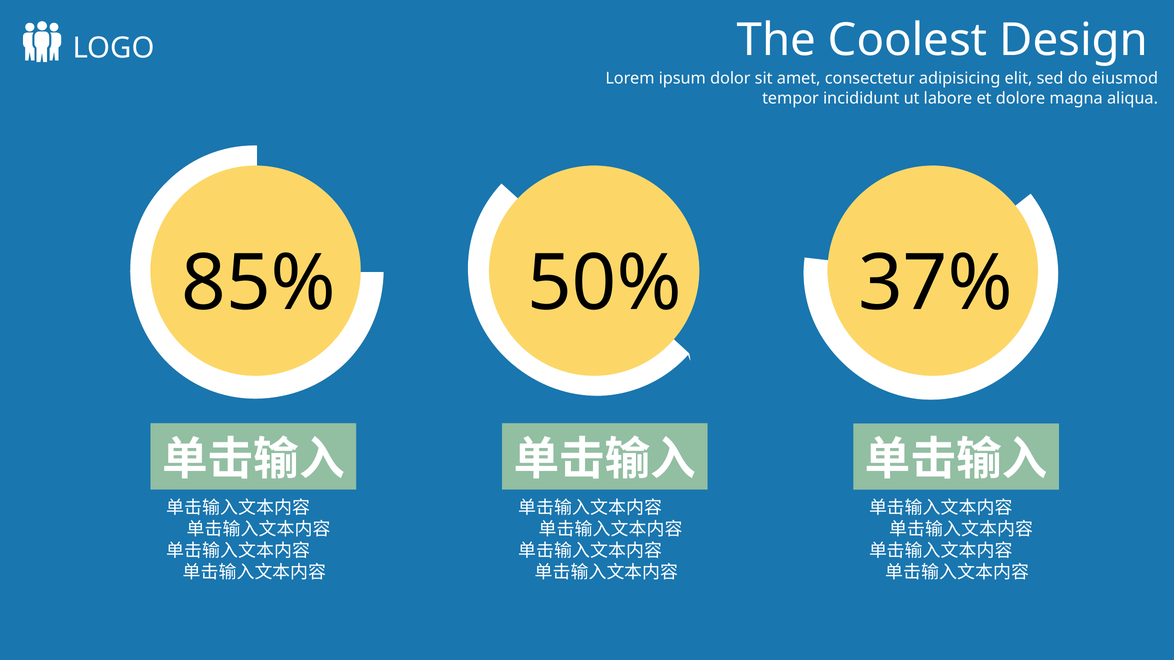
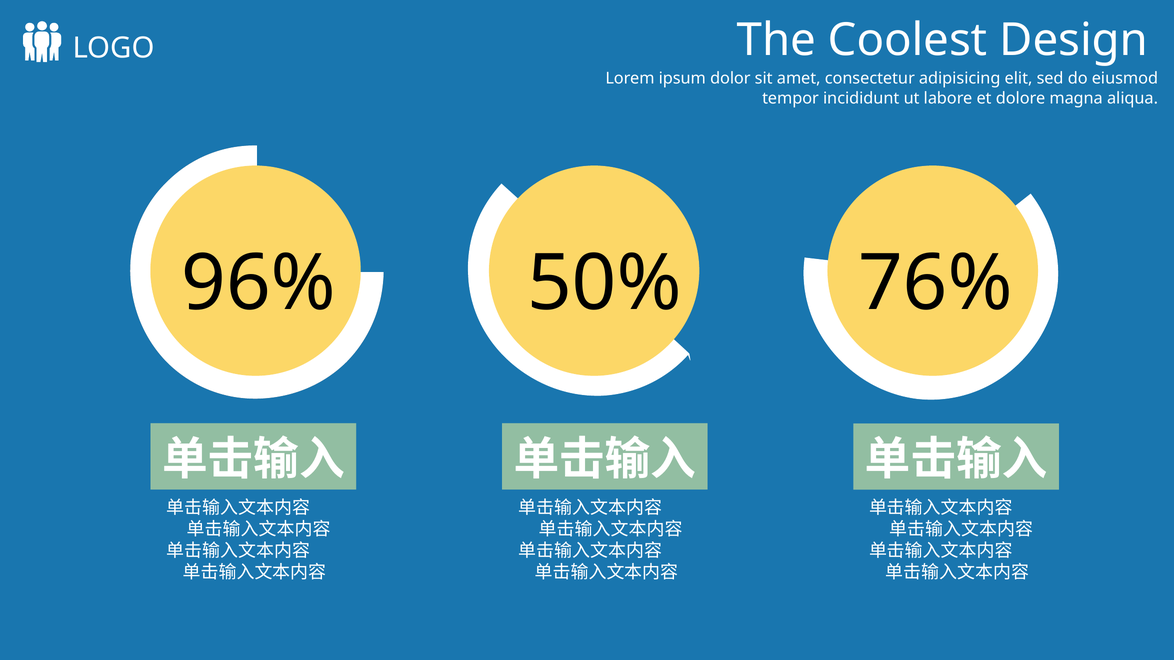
85%: 85% -> 96%
37%: 37% -> 76%
